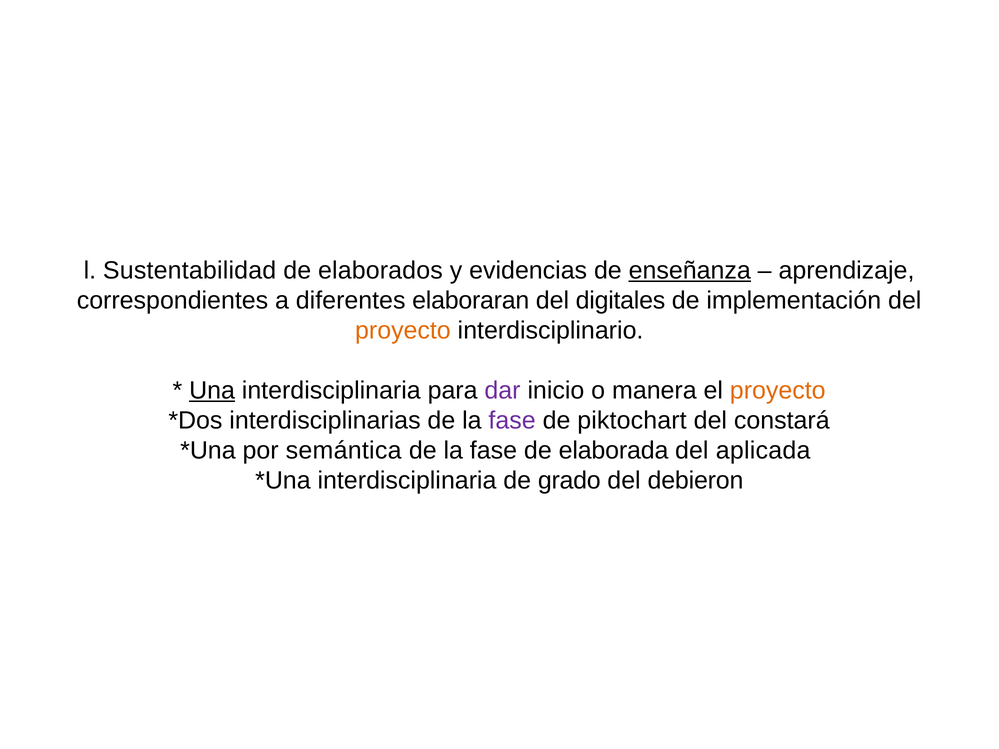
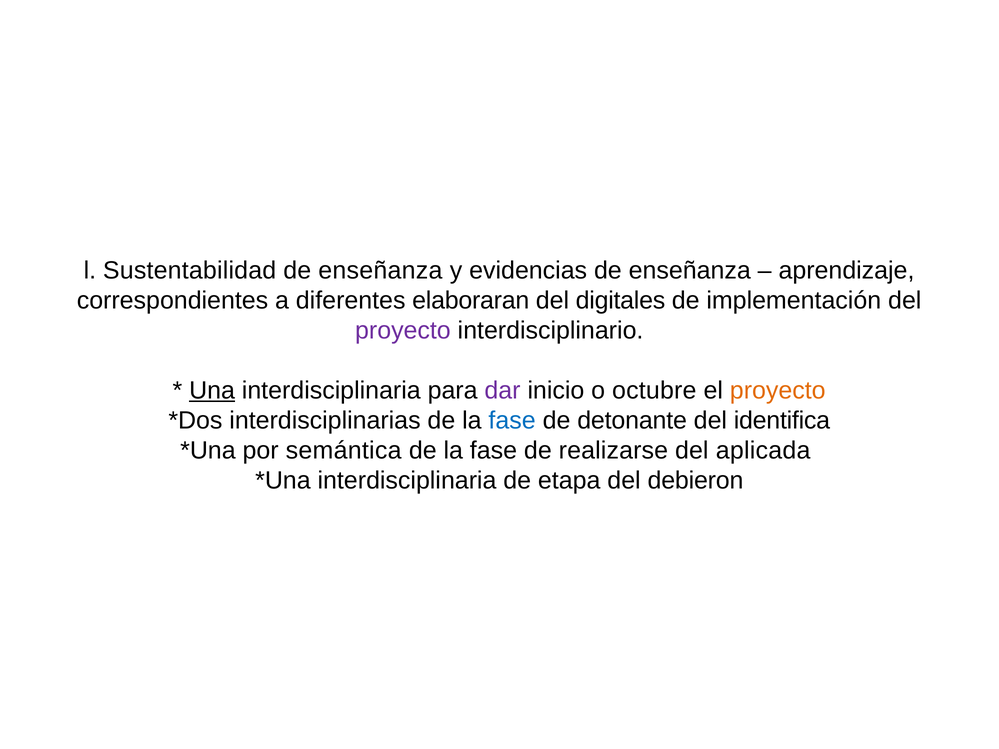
elaborados at (380, 271): elaborados -> enseñanza
enseñanza at (690, 271) underline: present -> none
proyecto at (403, 331) colour: orange -> purple
manera: manera -> octubre
fase at (512, 421) colour: purple -> blue
piktochart: piktochart -> detonante
constará: constará -> identifica
elaborada: elaborada -> realizarse
grado: grado -> etapa
